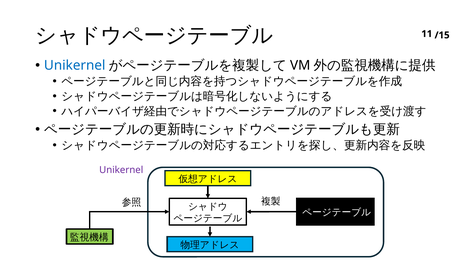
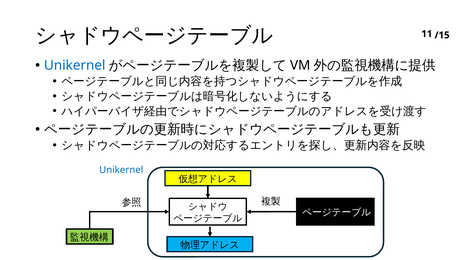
Unikernel at (121, 170) colour: purple -> blue
